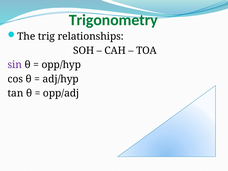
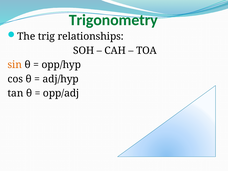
sin colour: purple -> orange
